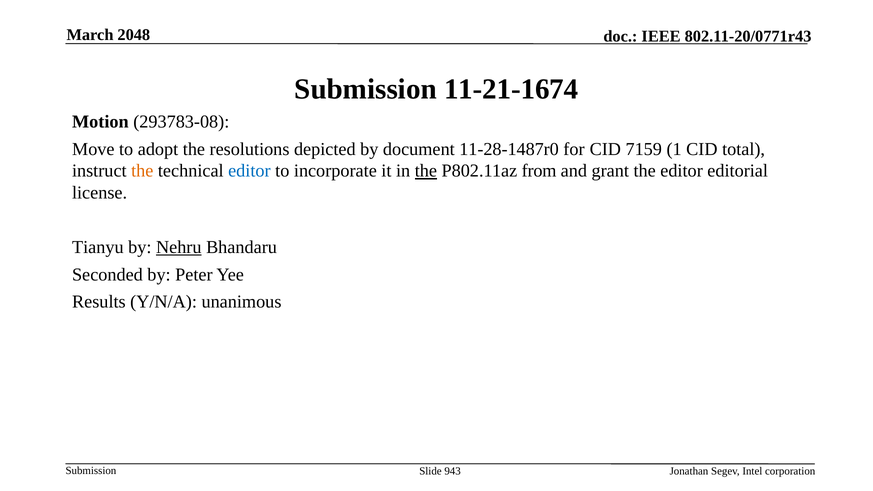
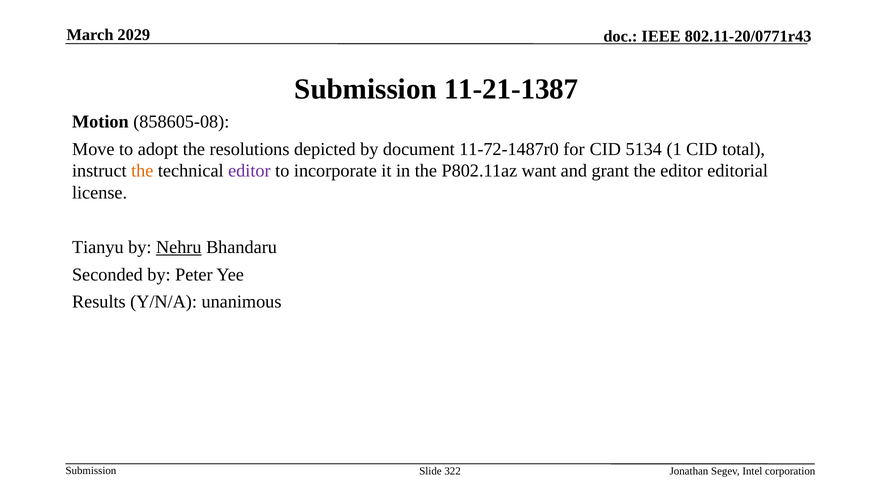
2048: 2048 -> 2029
11-21-1674: 11-21-1674 -> 11-21-1387
293783-08: 293783-08 -> 858605-08
11-28-1487r0: 11-28-1487r0 -> 11-72-1487r0
7159: 7159 -> 5134
editor at (249, 171) colour: blue -> purple
the at (426, 171) underline: present -> none
from: from -> want
943: 943 -> 322
